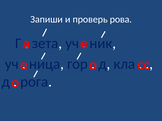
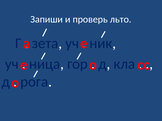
рова: рова -> льто
